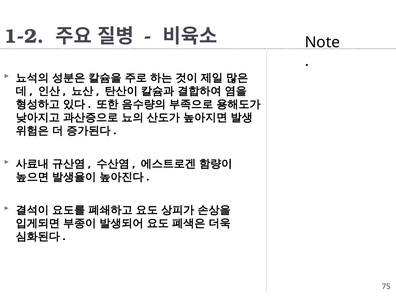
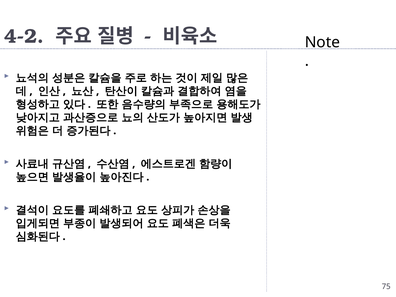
1-2: 1-2 -> 4-2
